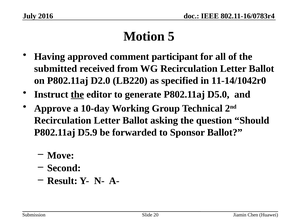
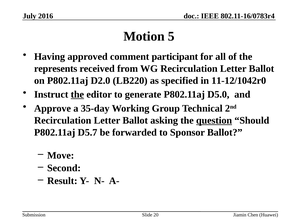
submitted: submitted -> represents
11-14/1042r0: 11-14/1042r0 -> 11-12/1042r0
10-day: 10-day -> 35-day
question underline: none -> present
D5.9: D5.9 -> D5.7
